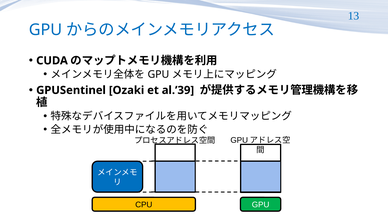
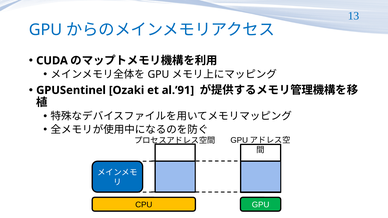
al.’39: al.’39 -> al.’91
